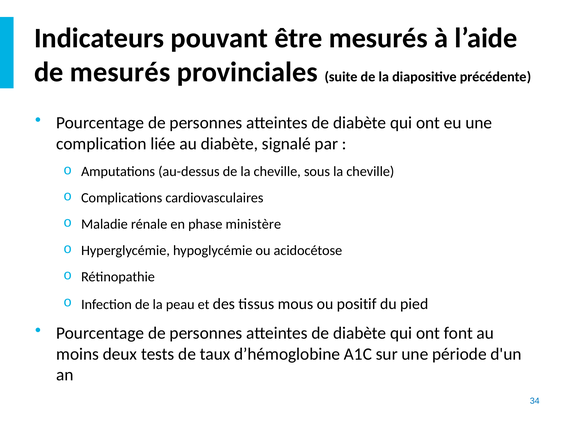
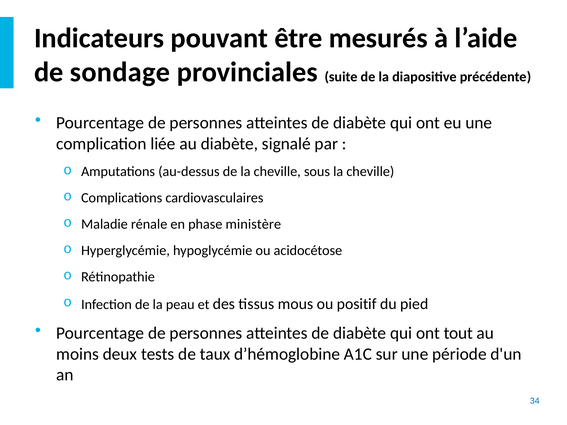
de mesurés: mesurés -> sondage
font: font -> tout
